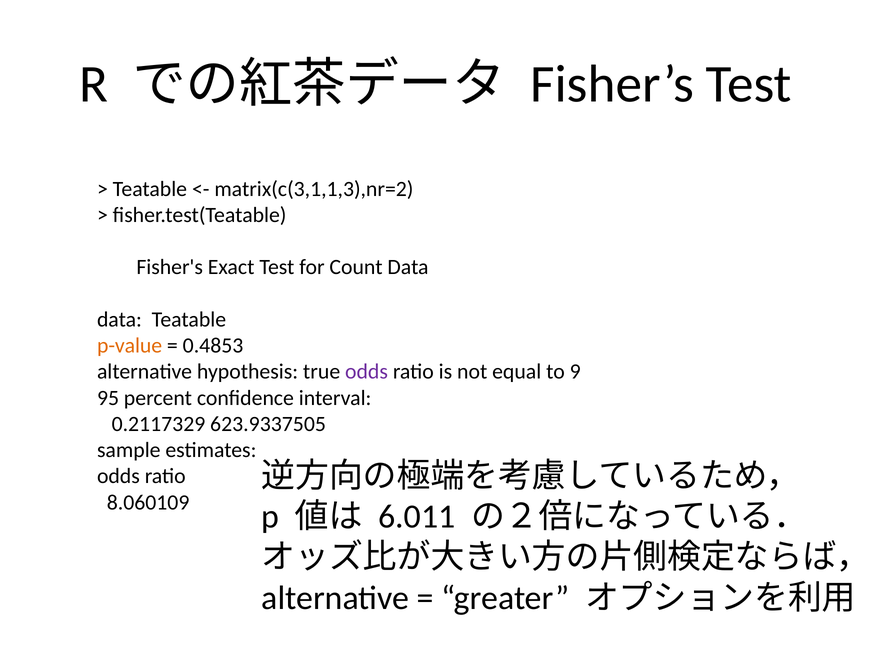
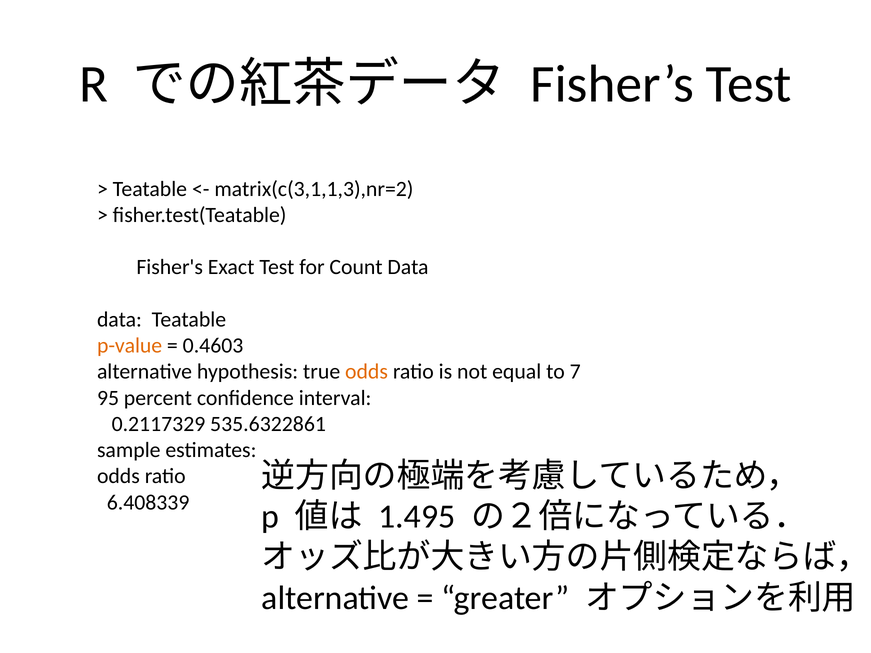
0.4853: 0.4853 -> 0.4603
odds at (366, 372) colour: purple -> orange
9: 9 -> 7
623.9337505: 623.9337505 -> 535.6322861
8.060109: 8.060109 -> 6.408339
6.011: 6.011 -> 1.495
